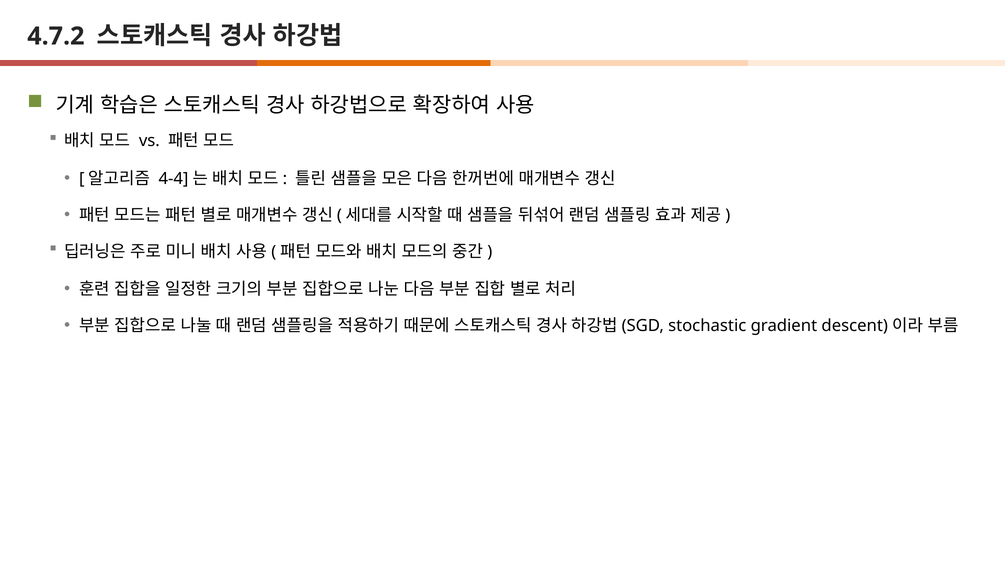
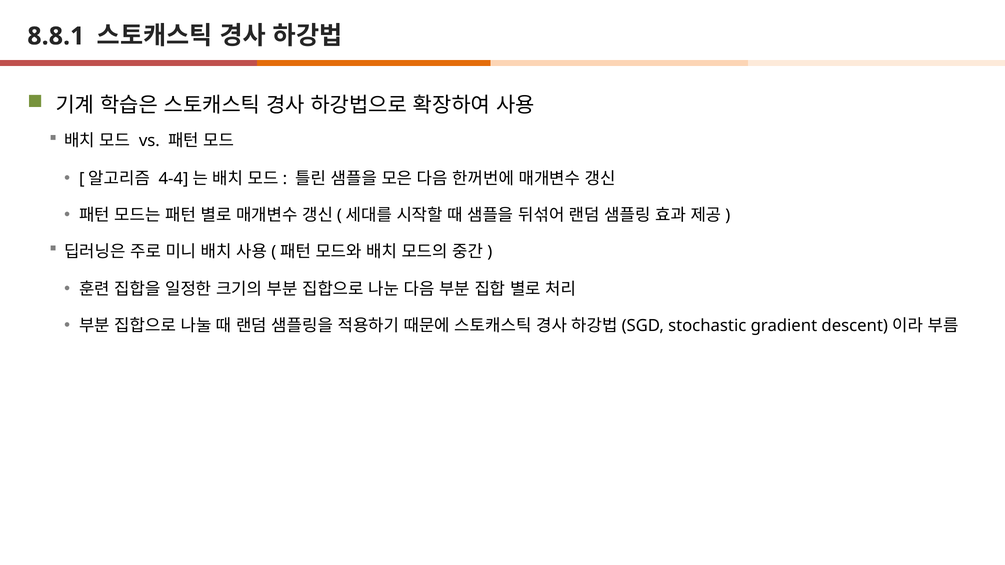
4.7.2: 4.7.2 -> 8.8.1
